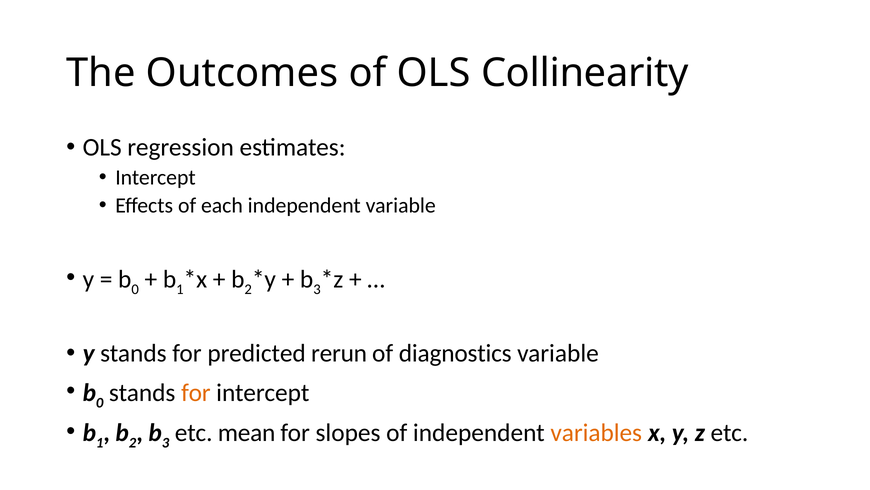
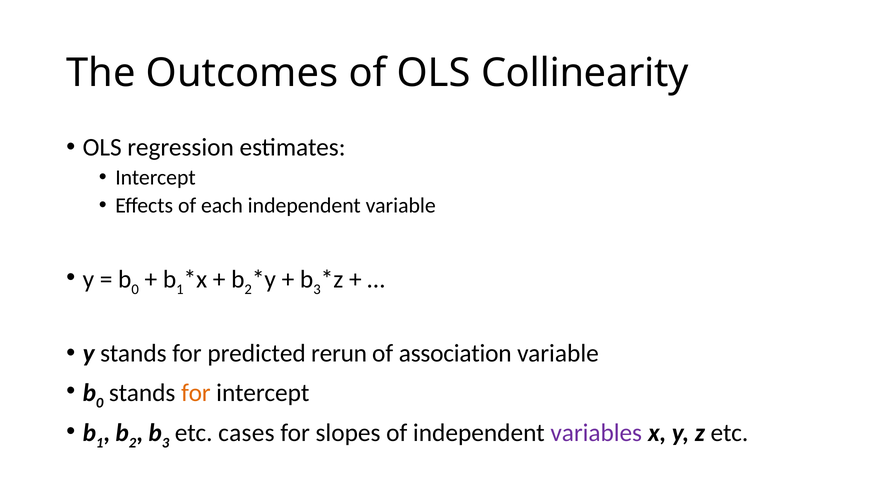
diagnostics: diagnostics -> association
mean: mean -> cases
variables colour: orange -> purple
